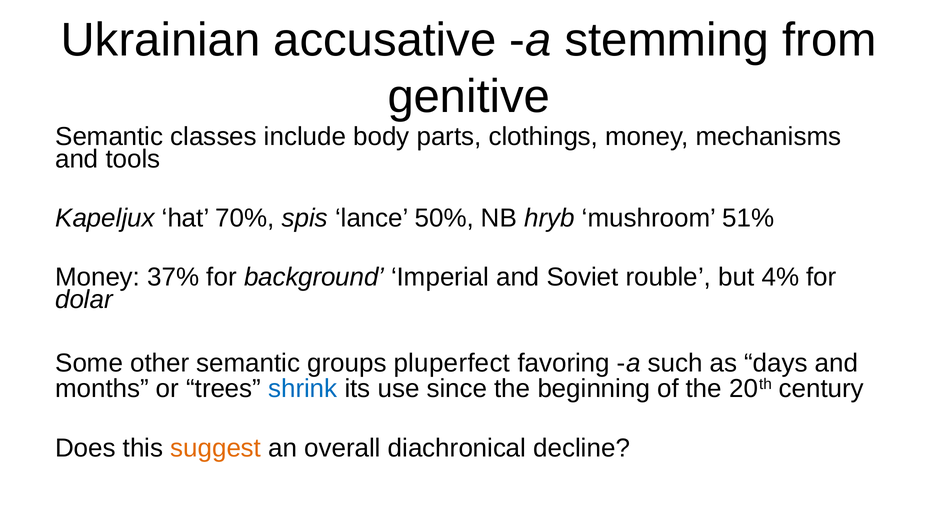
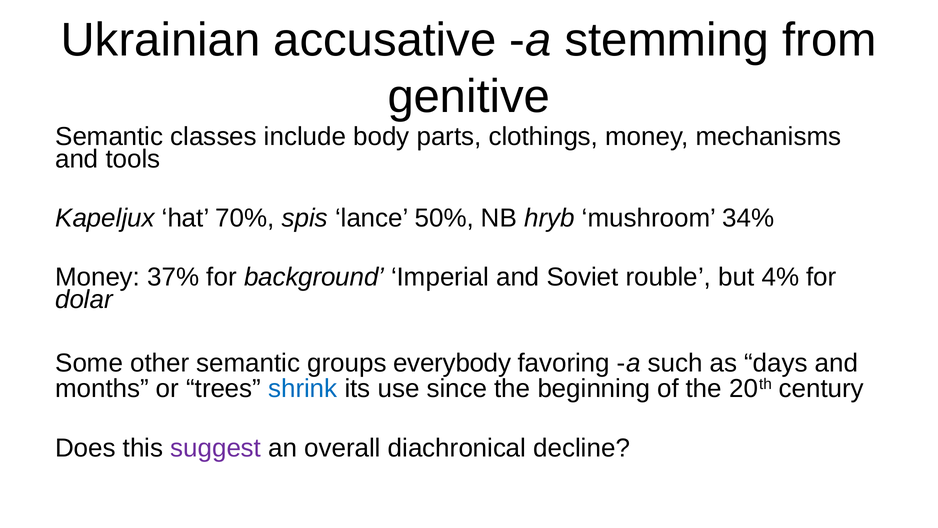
51%: 51% -> 34%
pluperfect: pluperfect -> everybody
suggest colour: orange -> purple
